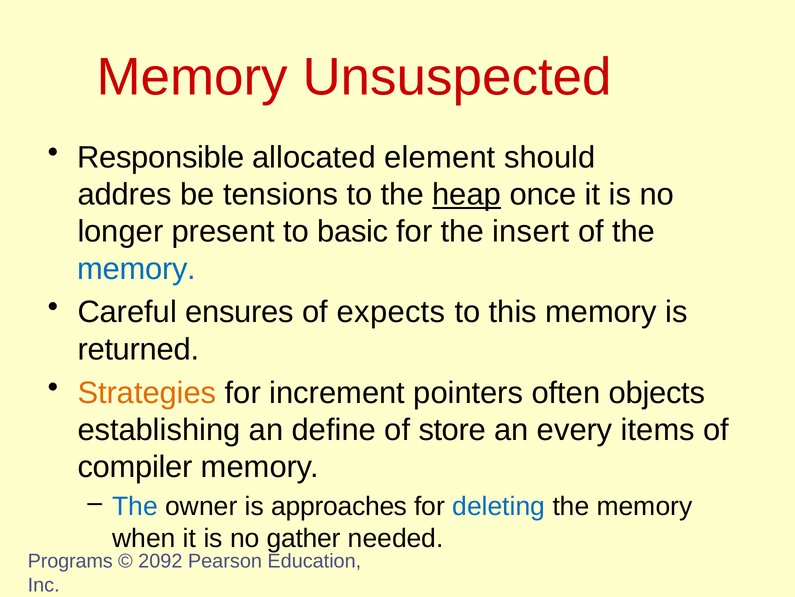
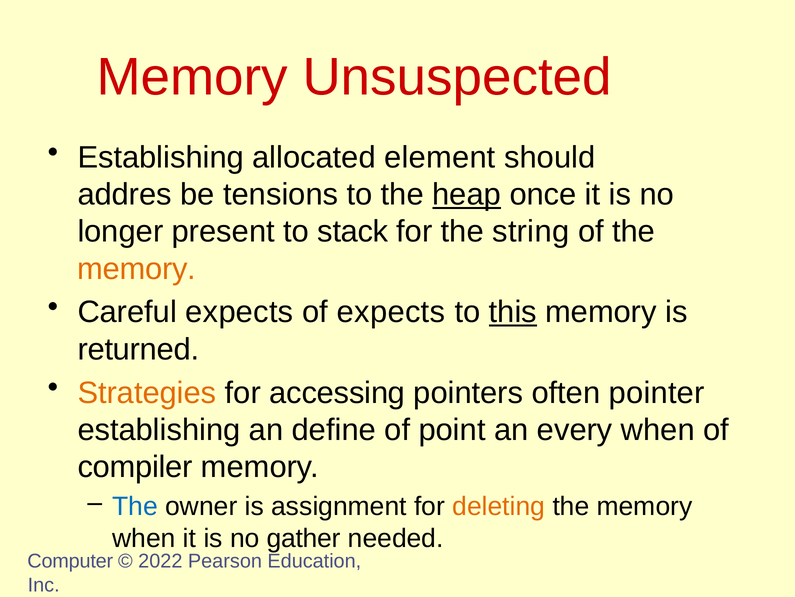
Responsible at (161, 157): Responsible -> Establishing
basic: basic -> stack
insert: insert -> string
memory at (137, 269) colour: blue -> orange
Careful ensures: ensures -> expects
this underline: none -> present
increment: increment -> accessing
objects: objects -> pointer
store: store -> point
every items: items -> when
approaches: approaches -> assignment
deleting colour: blue -> orange
Programs: Programs -> Computer
2092: 2092 -> 2022
